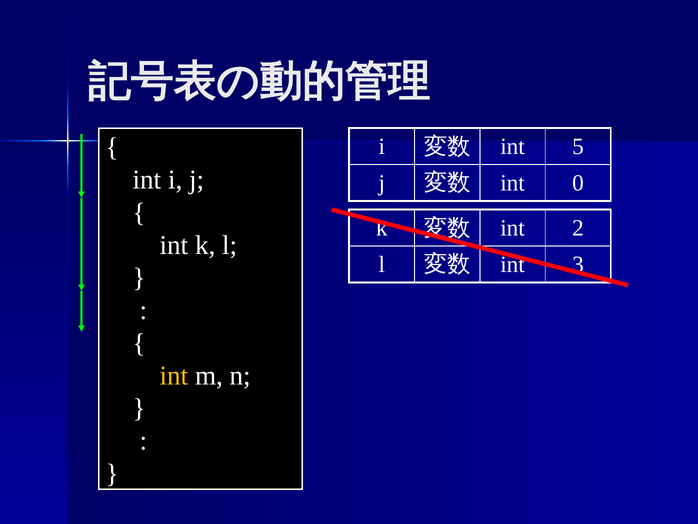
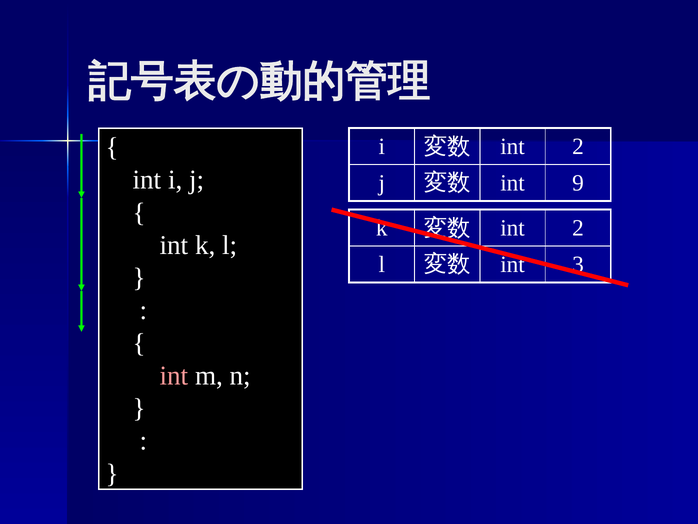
5 at (578, 146): 5 -> 2
0: 0 -> 9
int at (174, 375) colour: yellow -> pink
